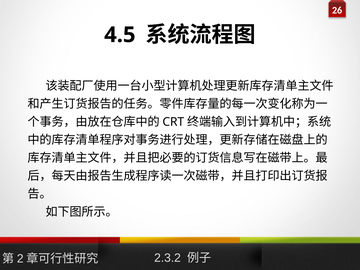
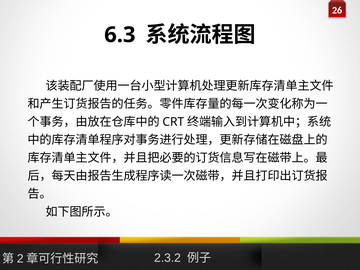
4.5: 4.5 -> 6.3
